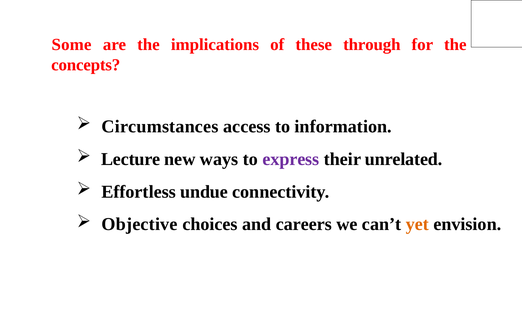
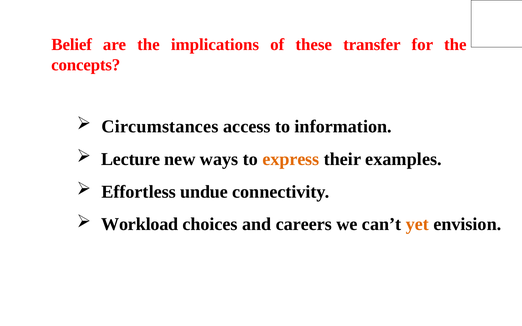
Some: Some -> Belief
through: through -> transfer
express colour: purple -> orange
unrelated: unrelated -> examples
Objective: Objective -> Workload
